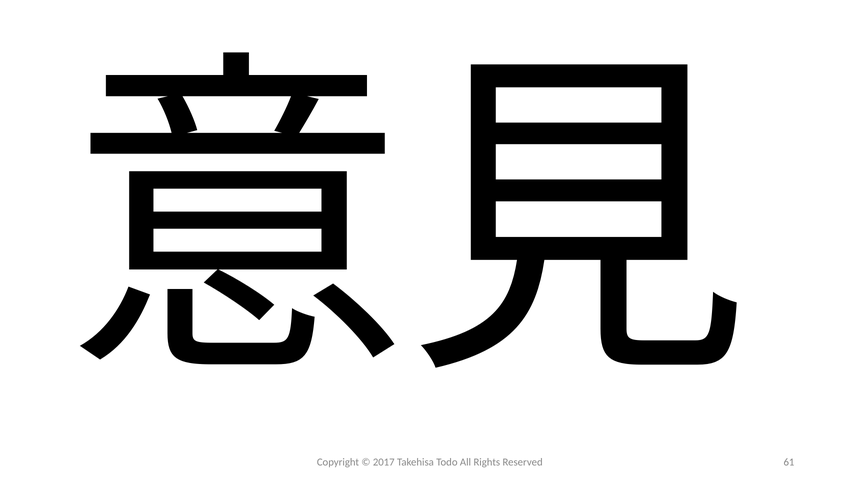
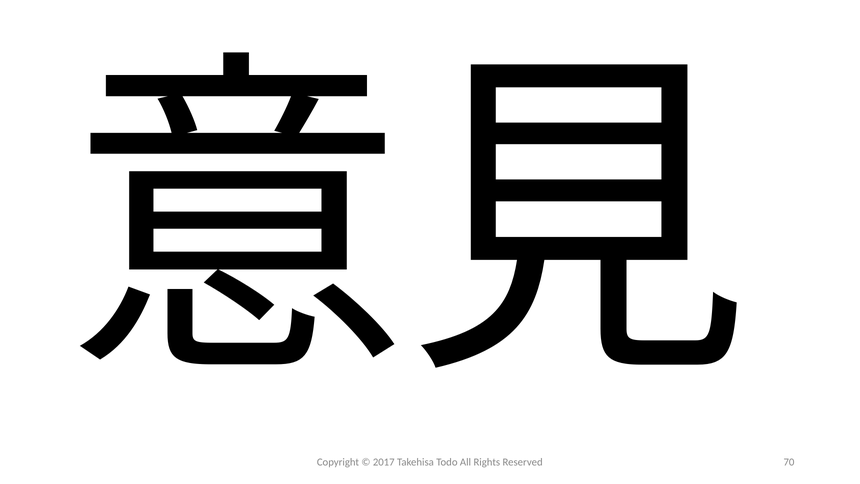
61: 61 -> 70
